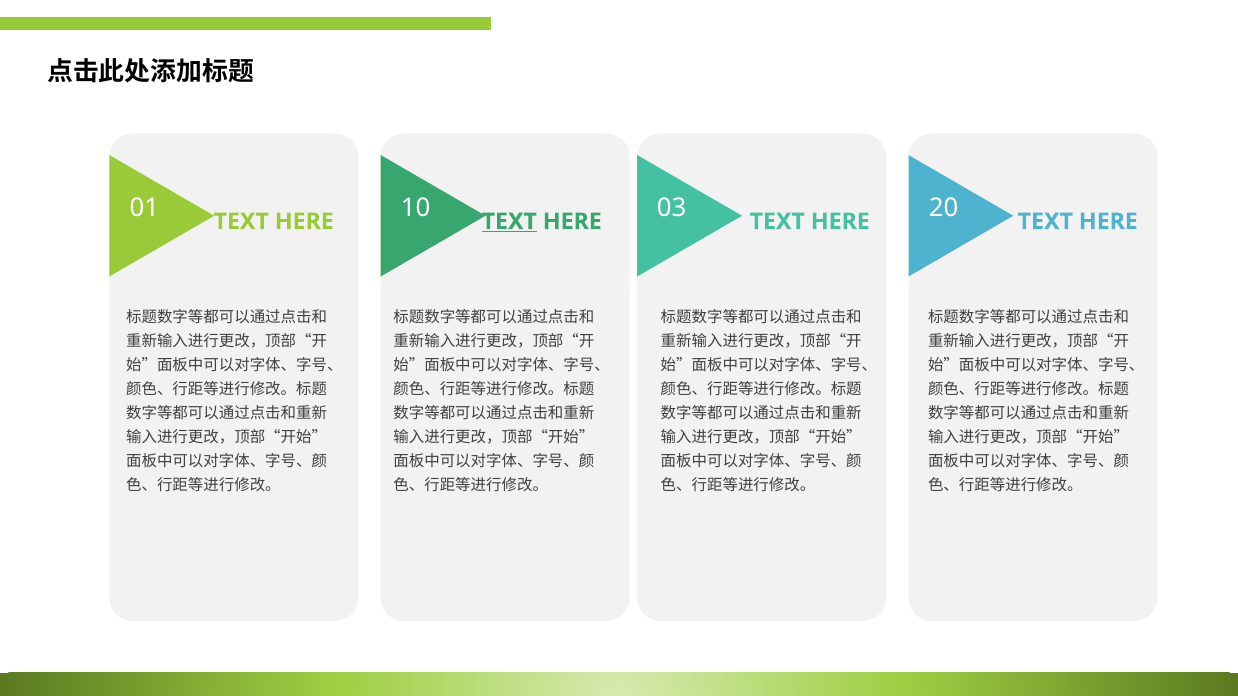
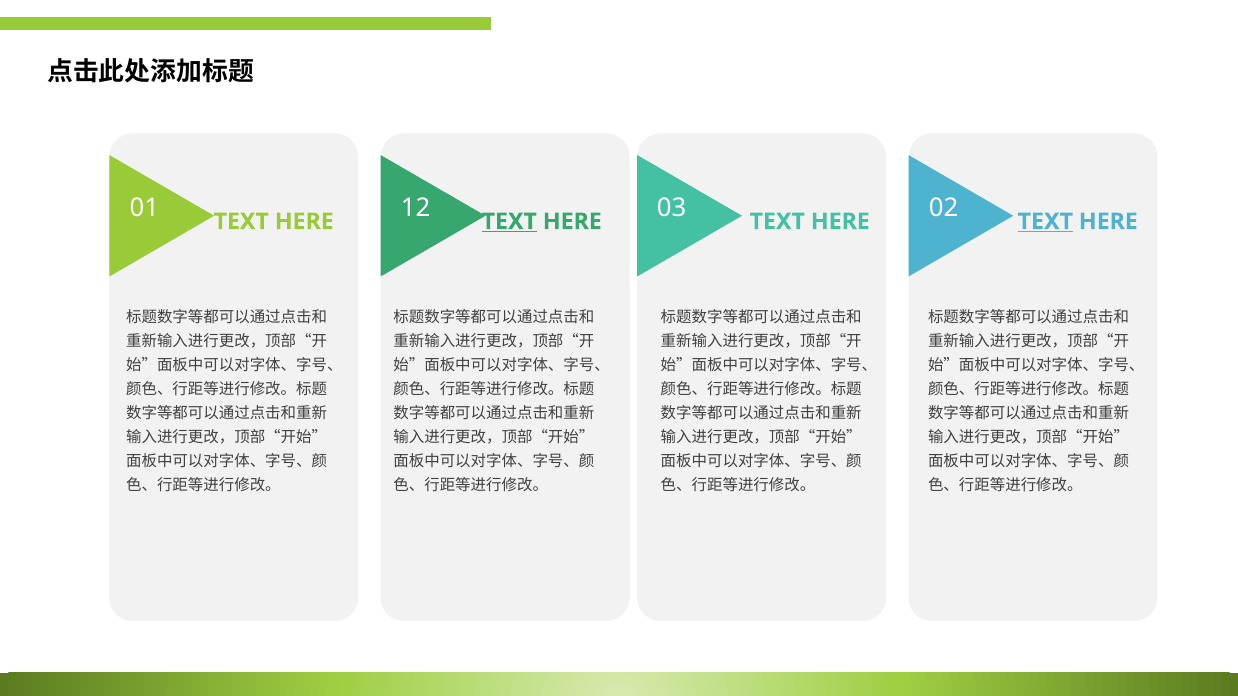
10: 10 -> 12
20: 20 -> 02
TEXT at (1045, 222) underline: none -> present
